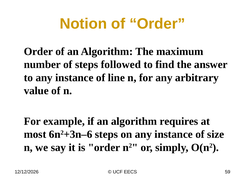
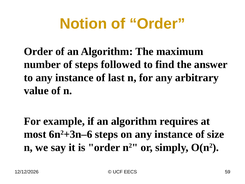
line: line -> last
